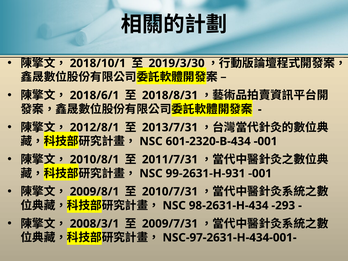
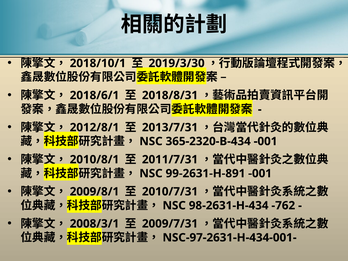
601-2320-B-434: 601-2320-B-434 -> 365-2320-B-434
99-2631-H-931: 99-2631-H-931 -> 99-2631-H-891
-293: -293 -> -762
